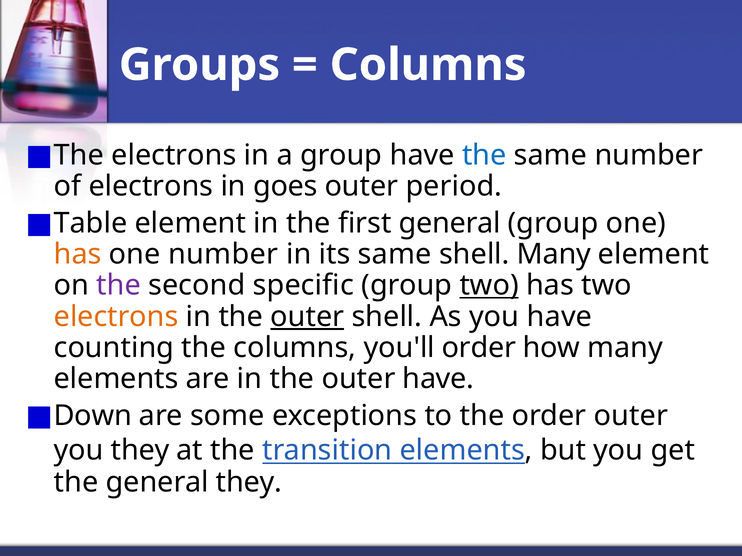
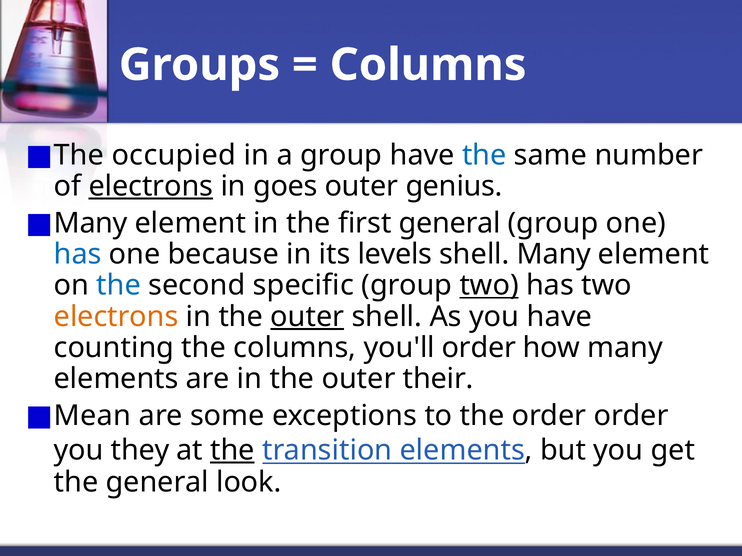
The electrons: electrons -> occupied
electrons at (151, 186) underline: none -> present
period: period -> genius
Table at (91, 223): Table -> Many
has at (78, 254) colour: orange -> blue
one number: number -> because
its same: same -> levels
the at (119, 286) colour: purple -> blue
outer have: have -> their
Down: Down -> Mean
order outer: outer -> order
the at (232, 451) underline: none -> present
general they: they -> look
